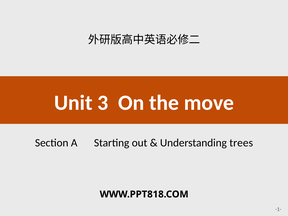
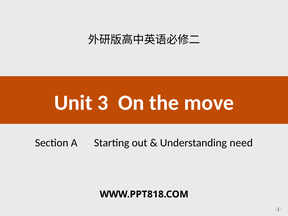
trees: trees -> need
